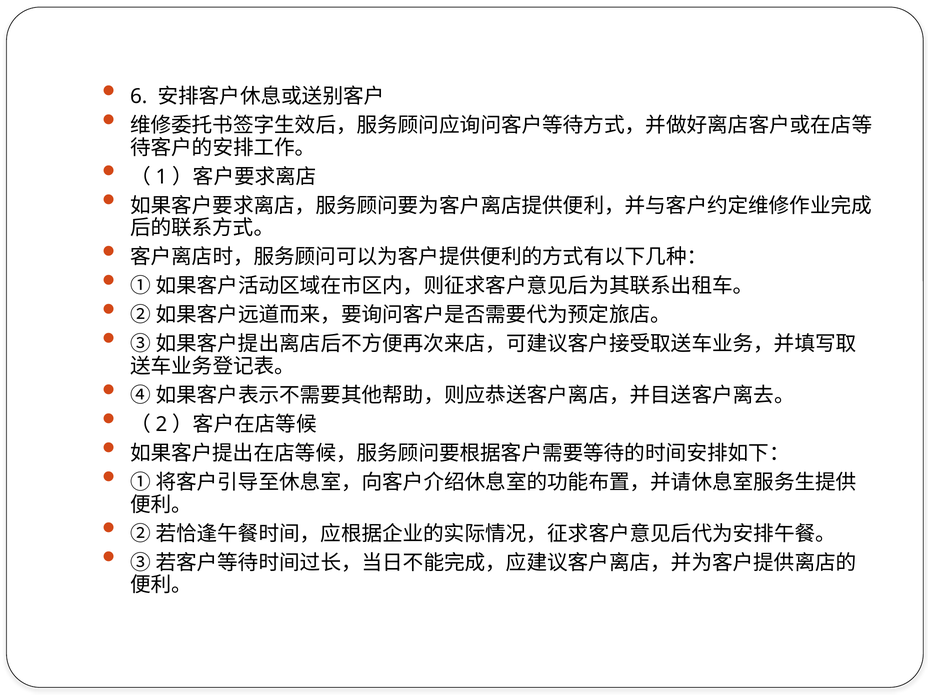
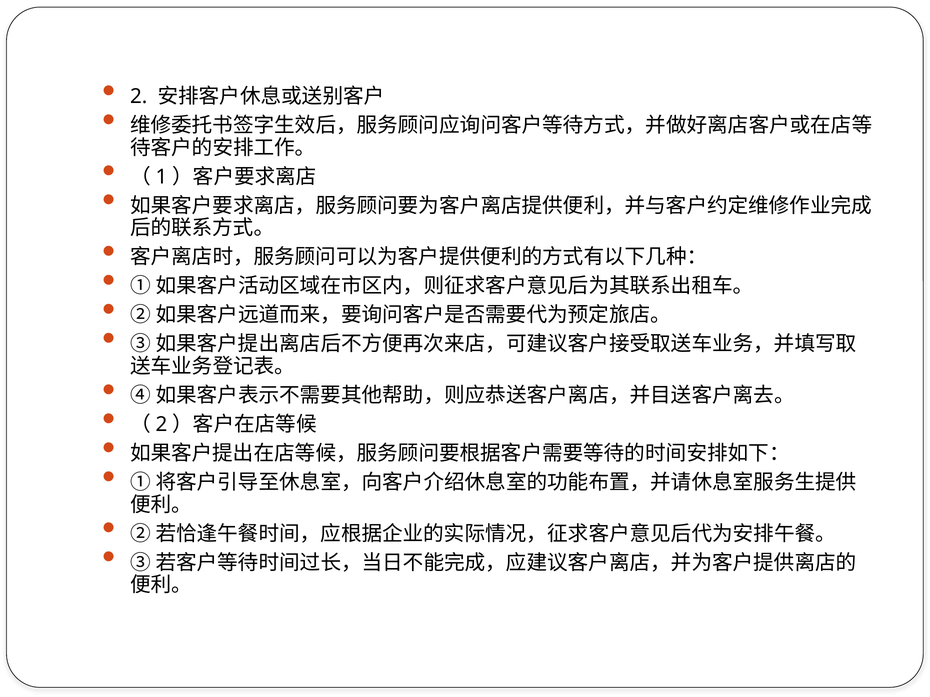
6: 6 -> 2
